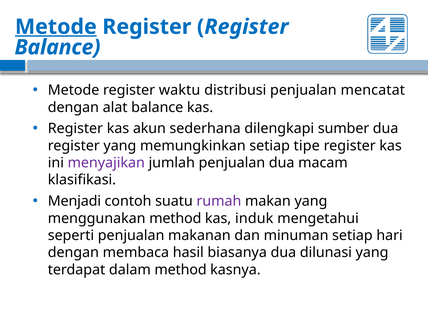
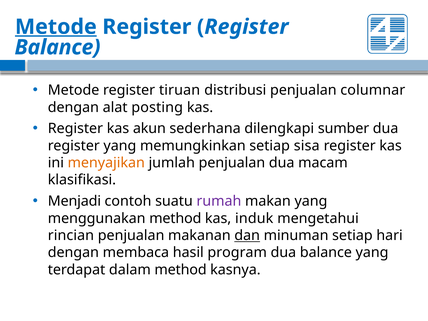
waktu: waktu -> tiruan
mencatat: mencatat -> columnar
alat balance: balance -> posting
tipe: tipe -> sisa
menyajikan colour: purple -> orange
seperti: seperti -> rincian
dan underline: none -> present
biasanya: biasanya -> program
dua dilunasi: dilunasi -> balance
